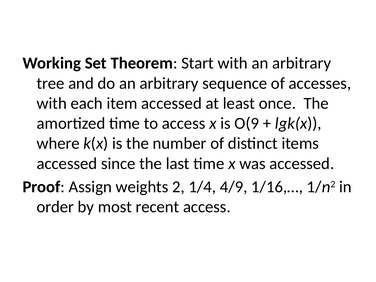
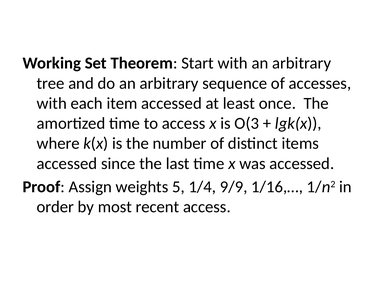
O(9: O(9 -> O(3
2: 2 -> 5
4/9: 4/9 -> 9/9
